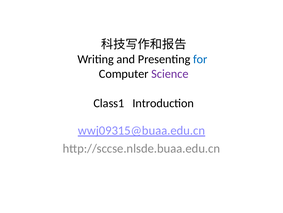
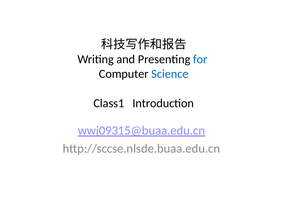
Science colour: purple -> blue
